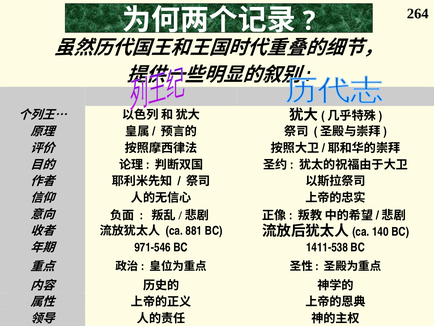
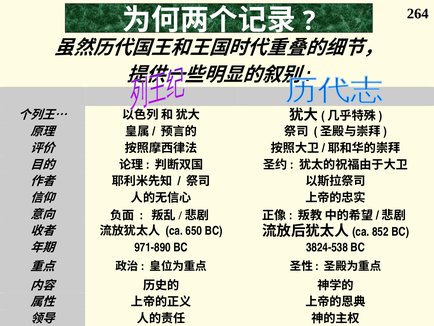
881: 881 -> 650
140: 140 -> 852
971-546: 971-546 -> 971-890
1411-538: 1411-538 -> 3824-538
